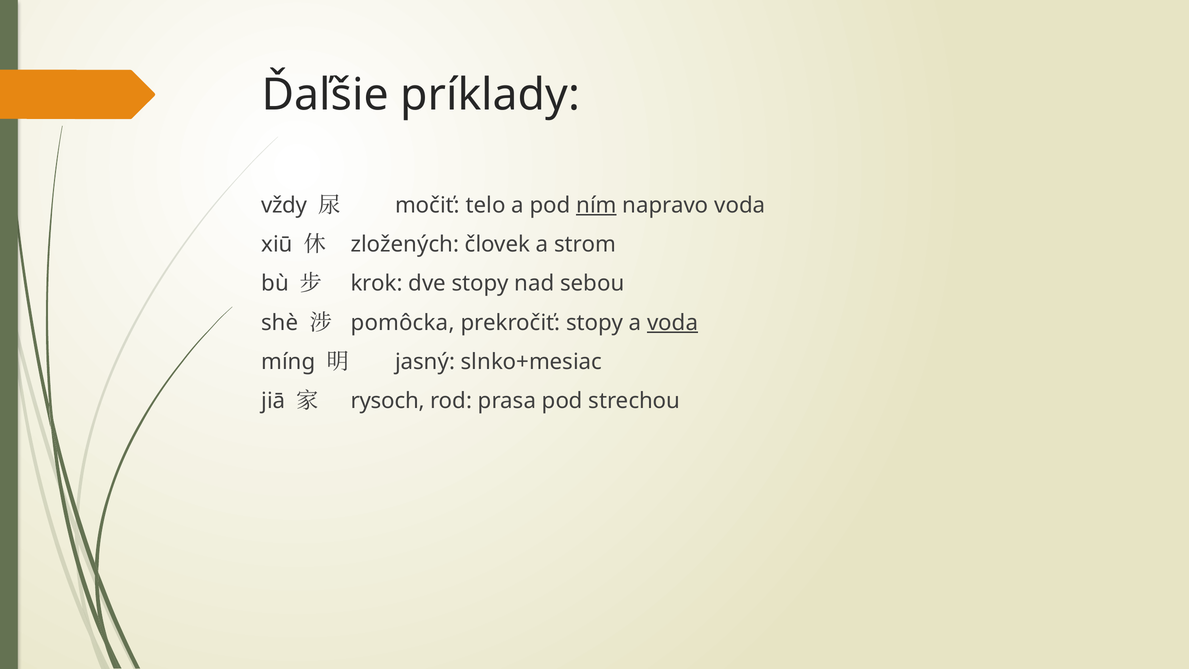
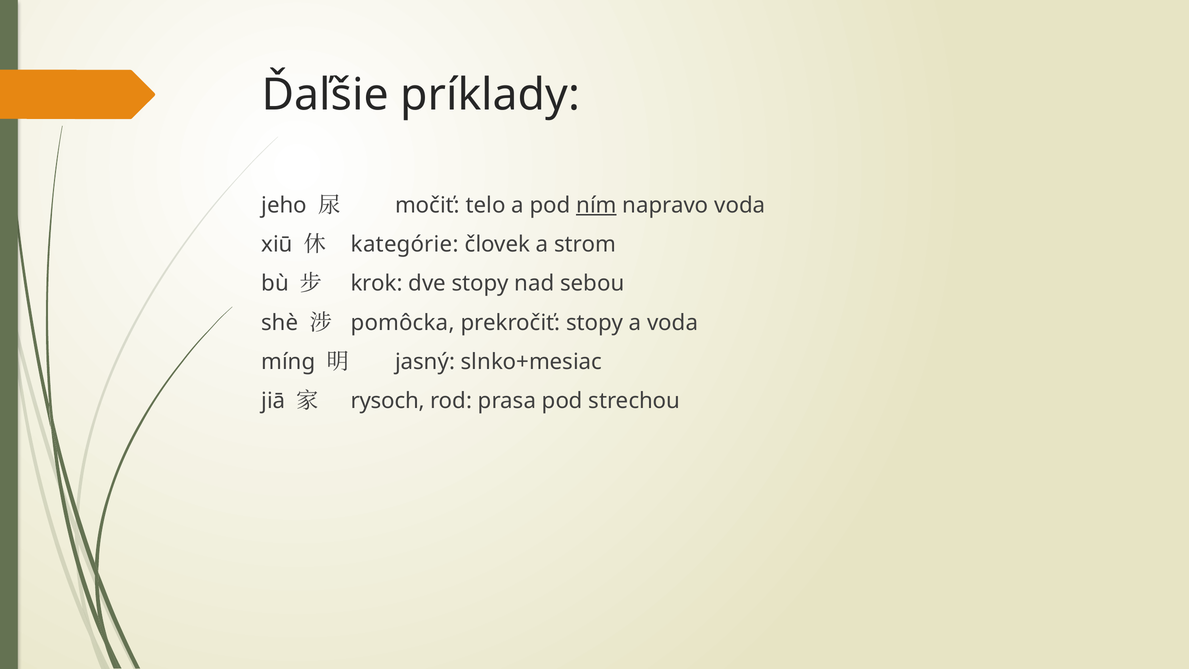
vždy: vždy -> jeho
zložených: zložených -> kategórie
voda at (673, 323) underline: present -> none
